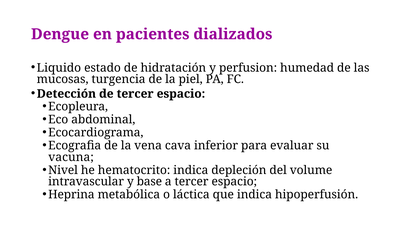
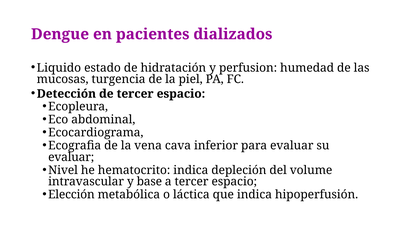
vacuna at (71, 157): vacuna -> evaluar
Heprina: Heprina -> Elección
